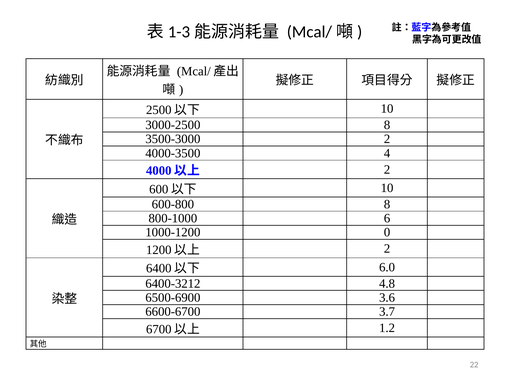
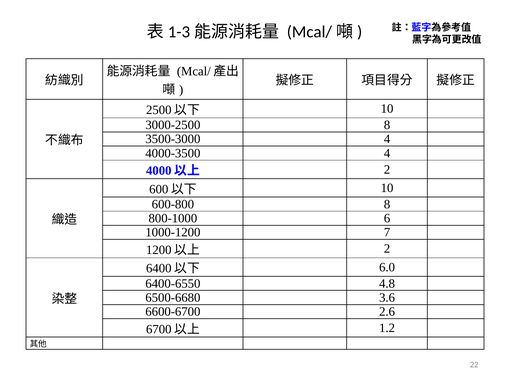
3500-3000 2: 2 -> 4
0: 0 -> 7
6400-3212: 6400-3212 -> 6400-6550
6500-6900: 6500-6900 -> 6500-6680
3.7: 3.7 -> 2.6
